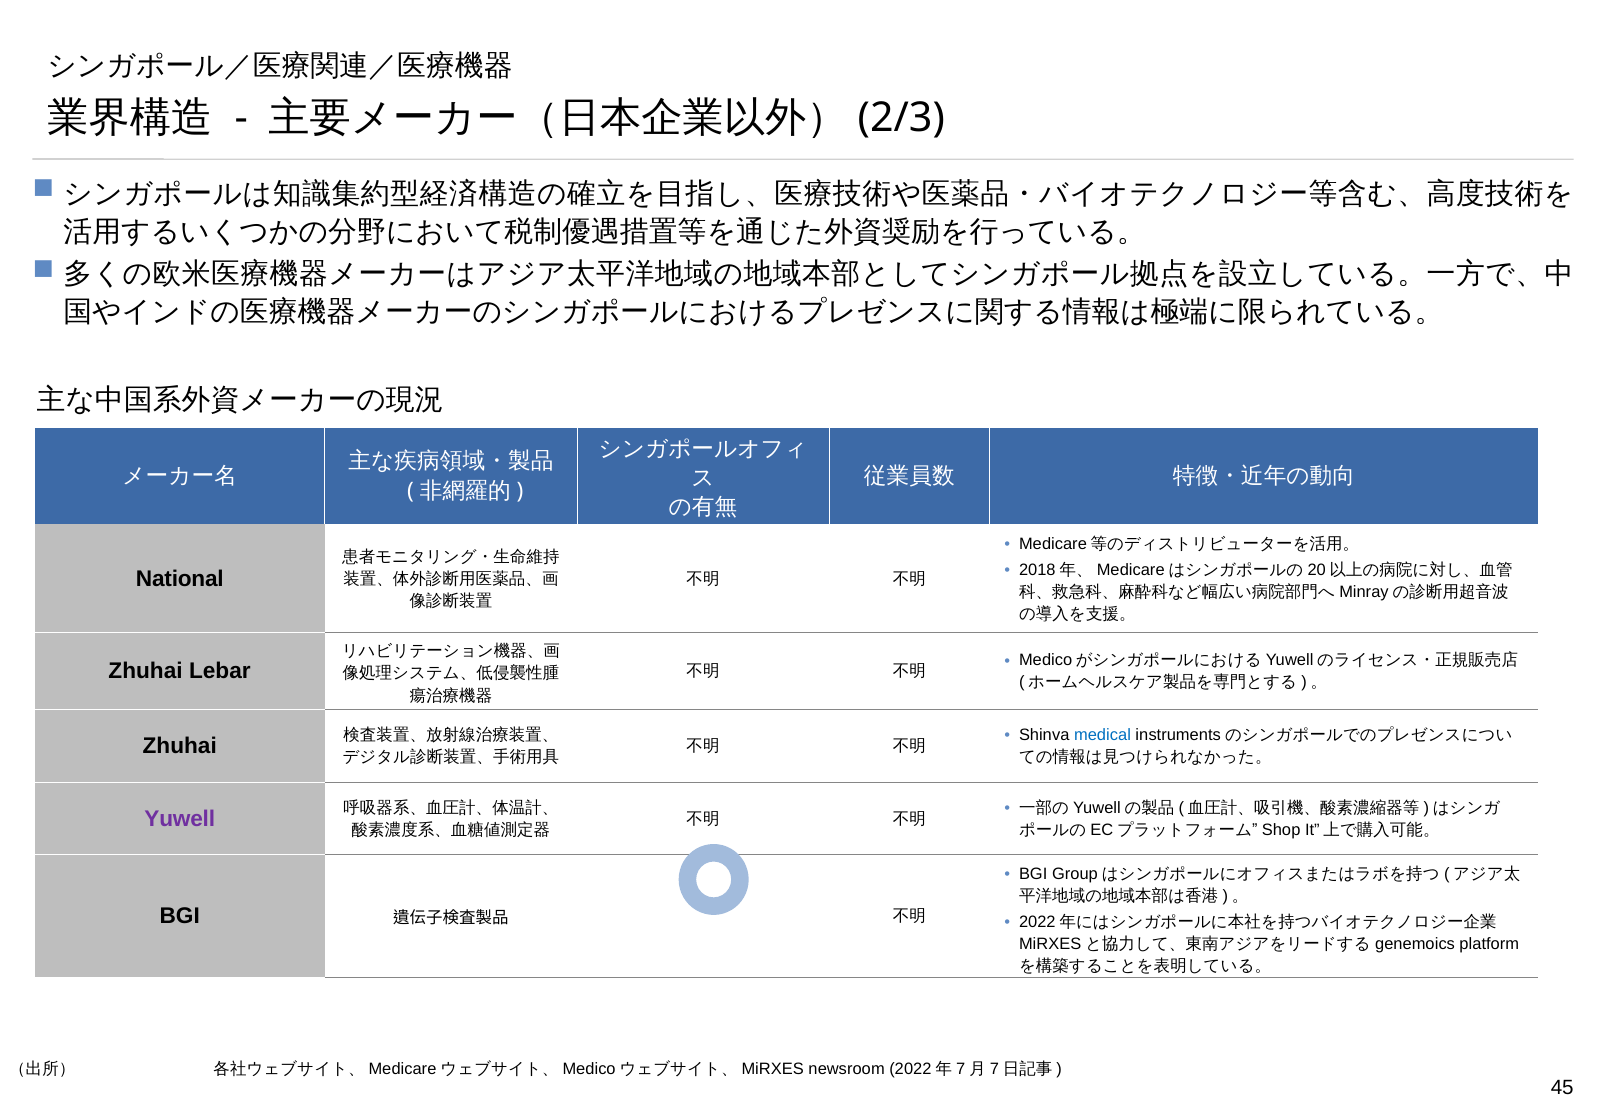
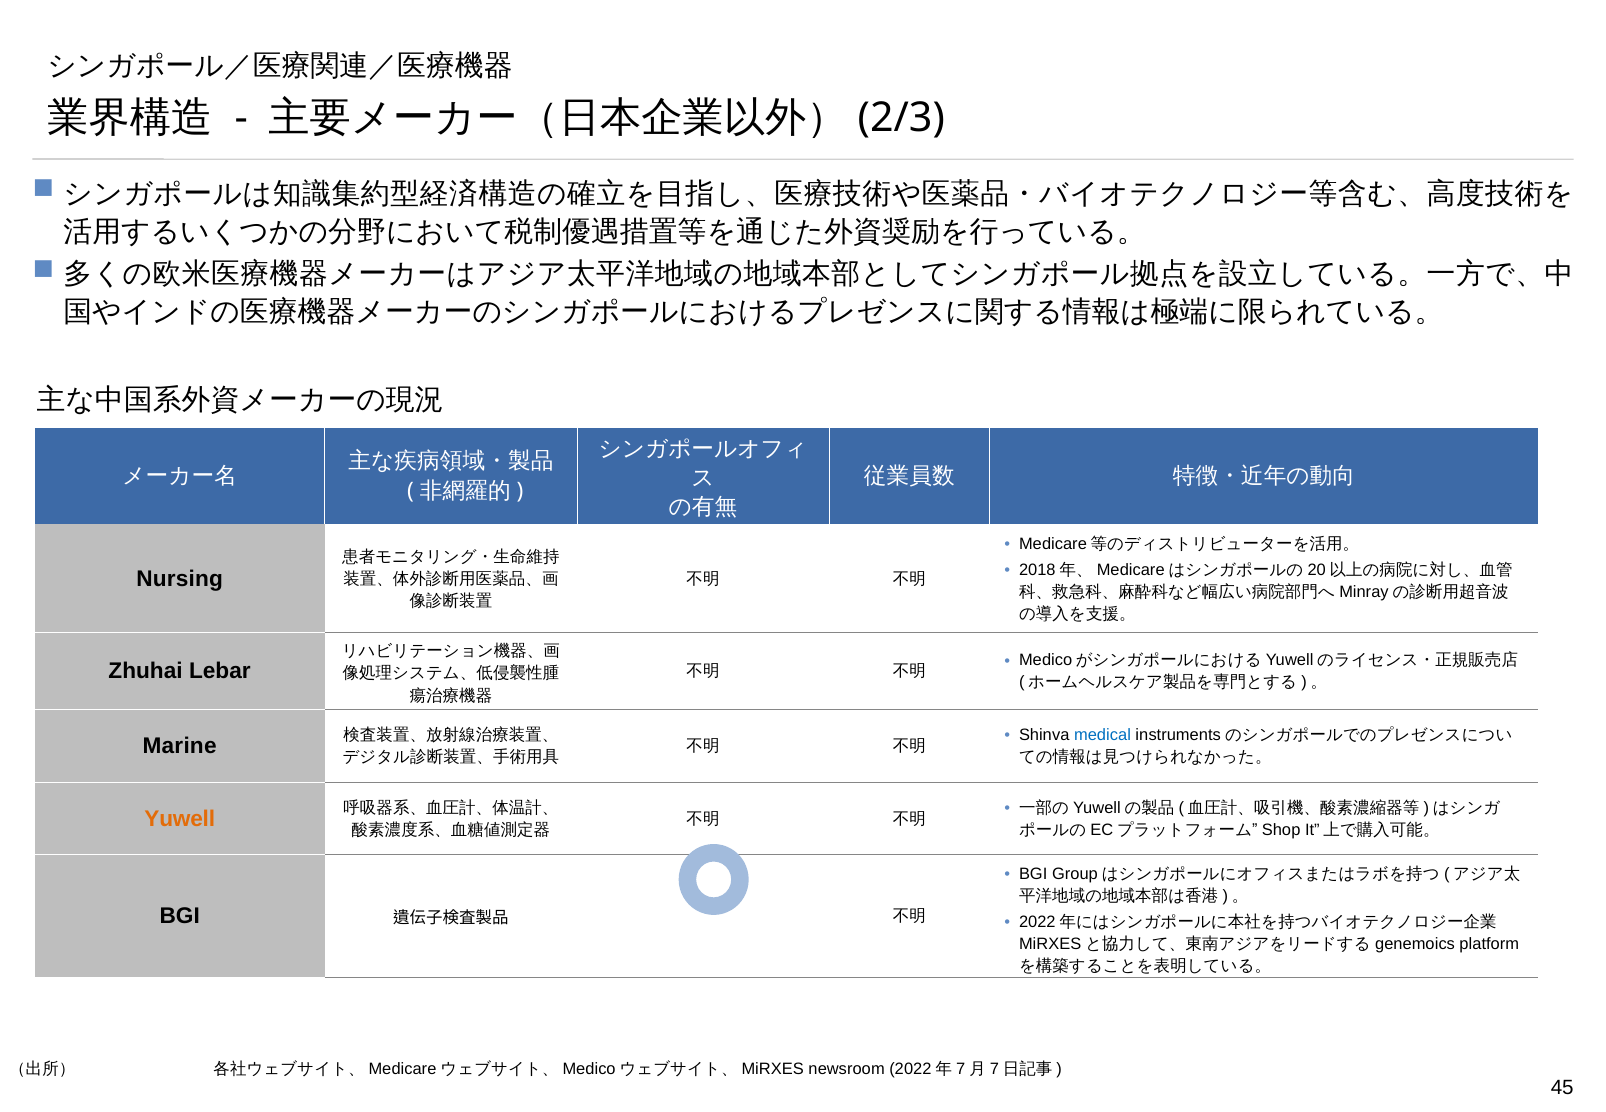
National: National -> Nursing
Zhuhai at (180, 746): Zhuhai -> Marine
Yuwell colour: purple -> orange
